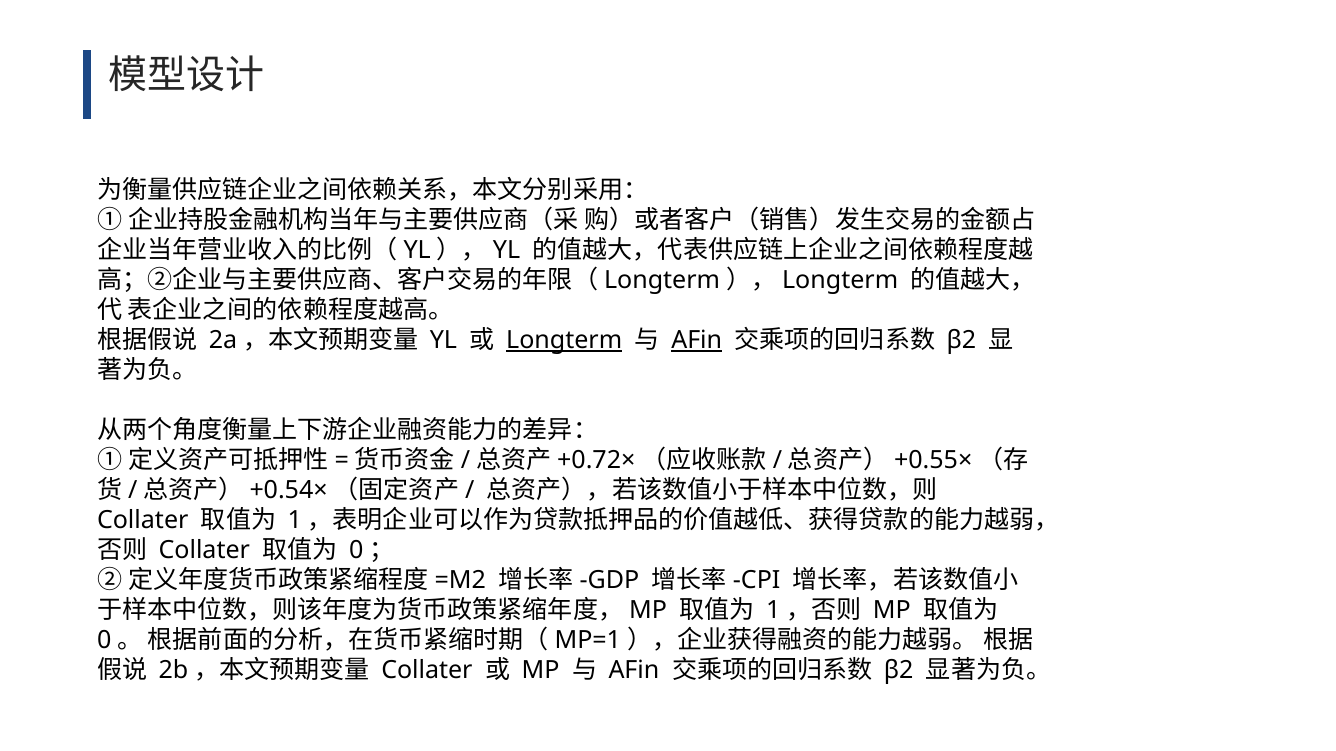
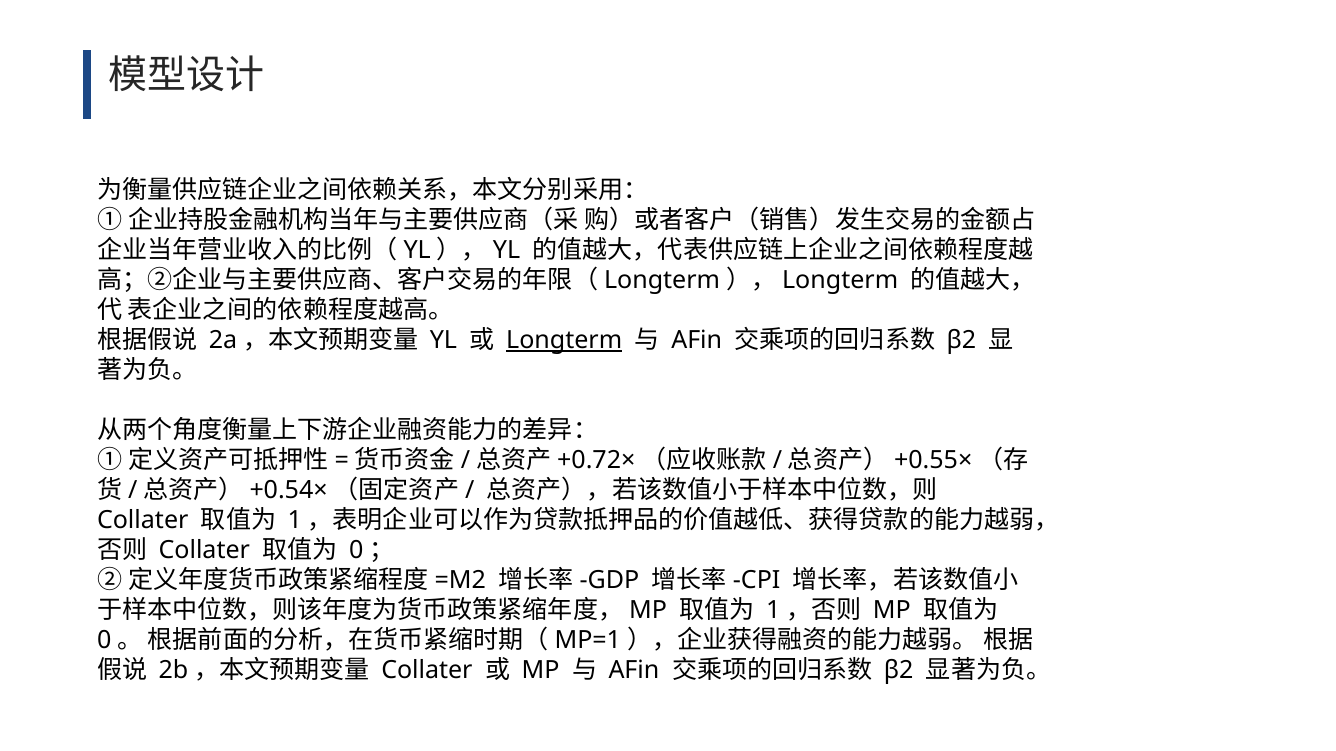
AFin at (697, 340) underline: present -> none
